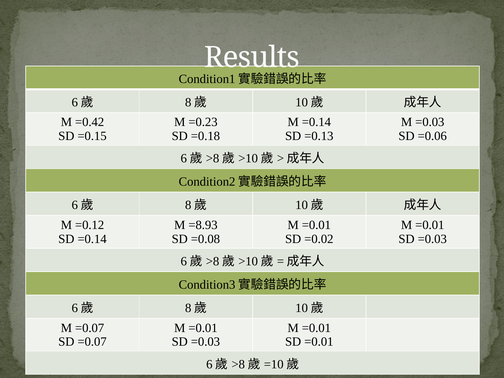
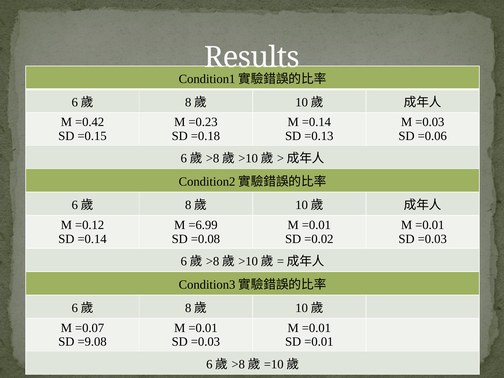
=8.93: =8.93 -> =6.99
SD =0.07: =0.07 -> =9.08
